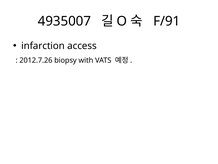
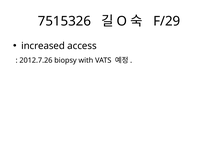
4935007: 4935007 -> 7515326
F/91: F/91 -> F/29
infarction: infarction -> increased
